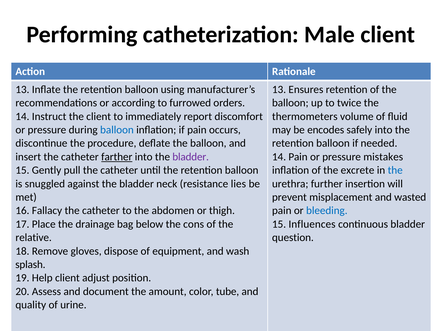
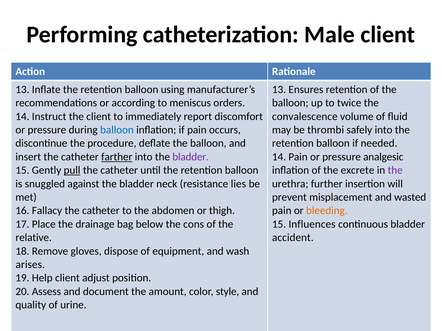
furrowed: furrowed -> meniscus
thermometers: thermometers -> convalescence
encodes: encodes -> thrombi
mistakes: mistakes -> analgesic
pull underline: none -> present
the at (395, 171) colour: blue -> purple
bleeding colour: blue -> orange
question: question -> accident
splash: splash -> arises
tube: tube -> style
